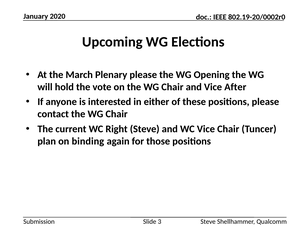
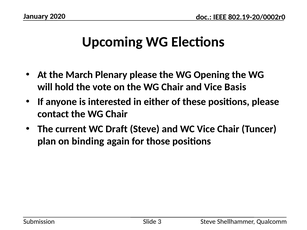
After: After -> Basis
Right: Right -> Draft
